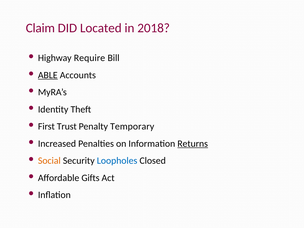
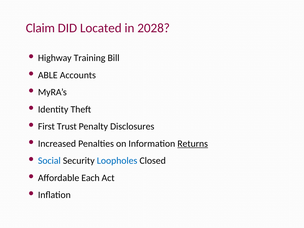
2018: 2018 -> 2028
Require: Require -> Training
ABLE underline: present -> none
Temporary: Temporary -> Disclosures
Social colour: orange -> blue
Gifts: Gifts -> Each
